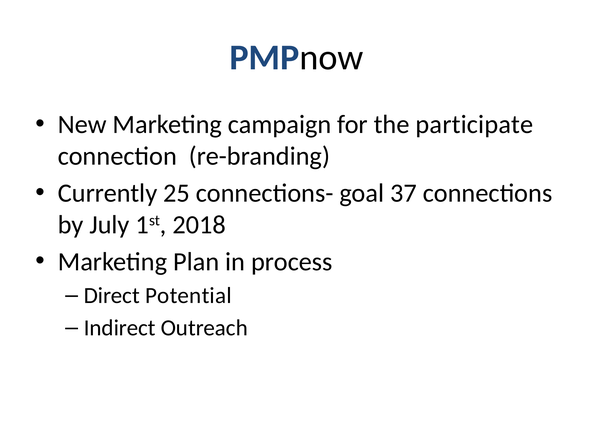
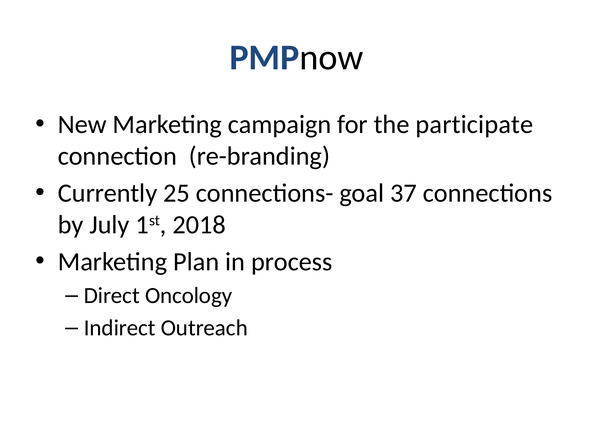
Potential: Potential -> Oncology
